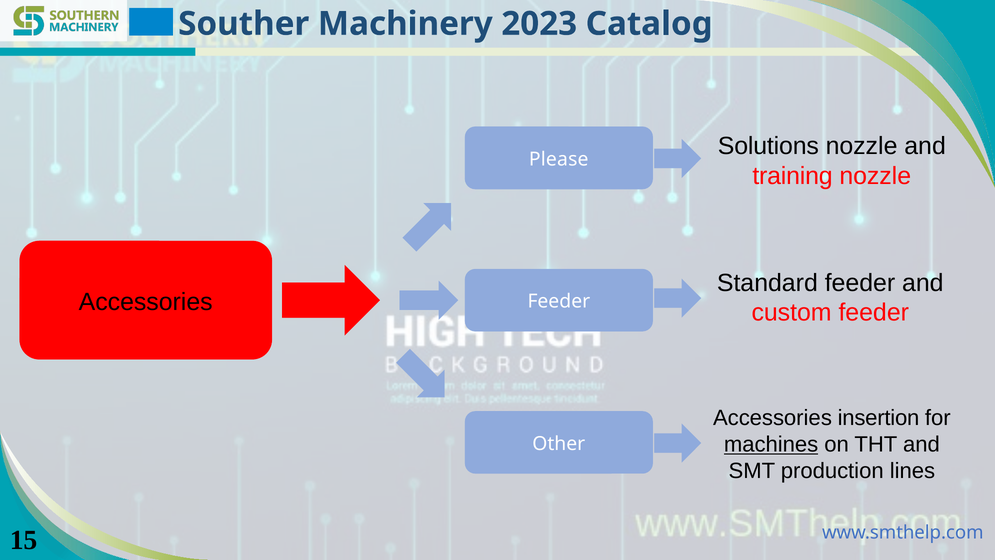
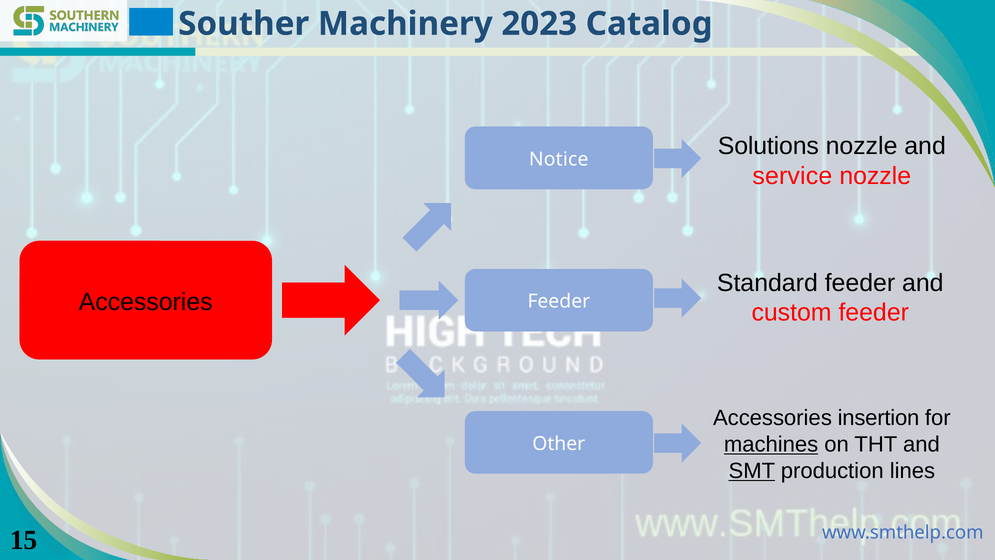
Please: Please -> Notice
training: training -> service
SMT underline: none -> present
